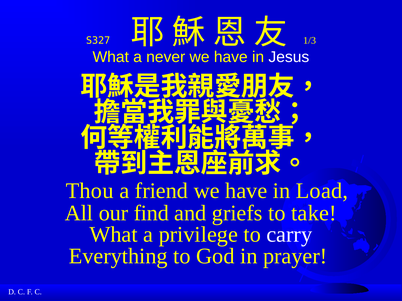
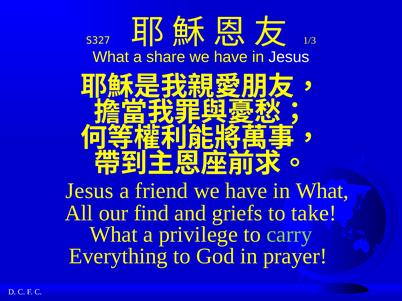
never: never -> share
Thou at (90, 191): Thou -> Jesus
in Load: Load -> What
carry colour: white -> light green
